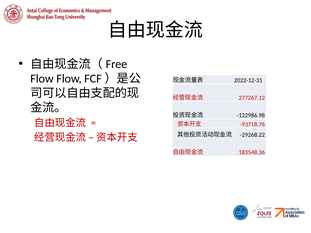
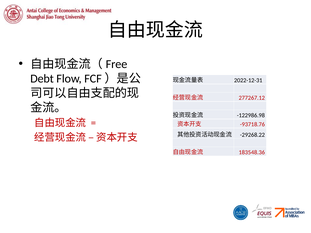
Flow at (42, 79): Flow -> Debt
